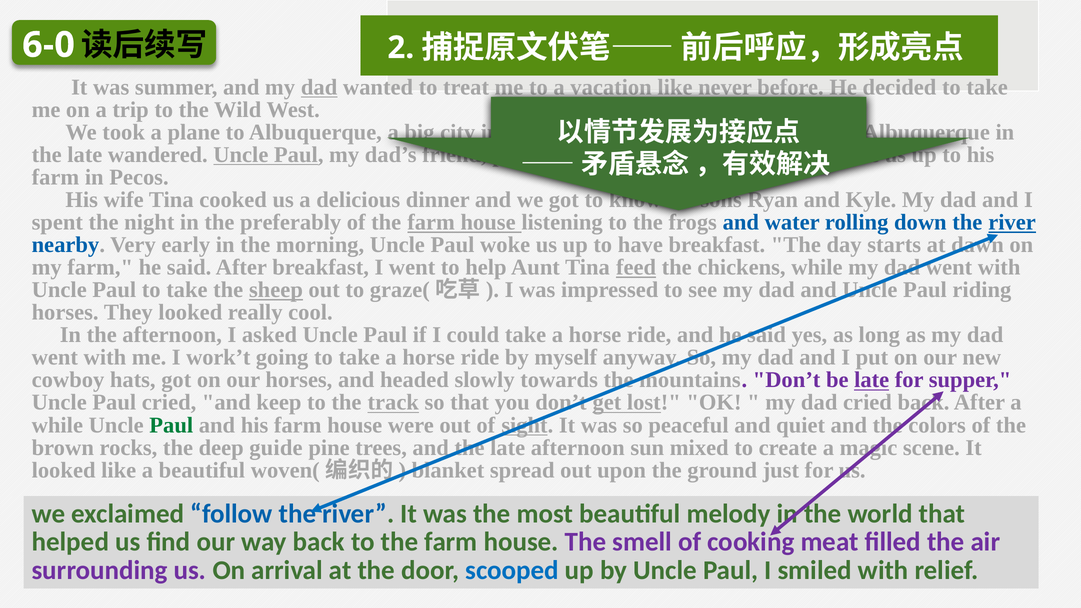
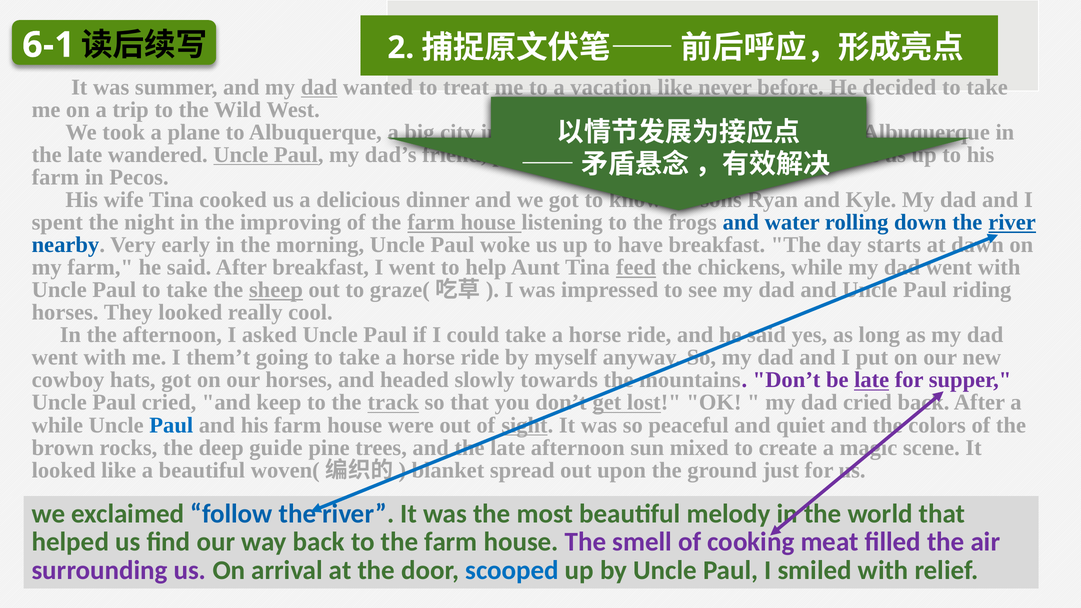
6-0: 6-0 -> 6-1
preferably: preferably -> improving
work’t: work’t -> them’t
Paul at (171, 425) colour: green -> blue
